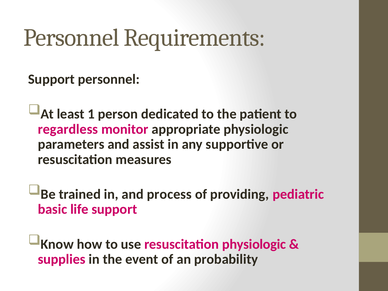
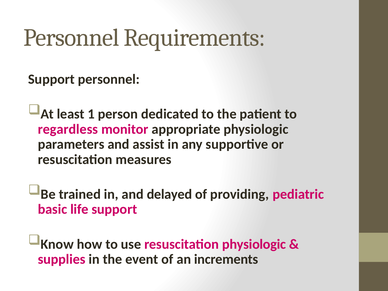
process: process -> delayed
probability: probability -> increments
